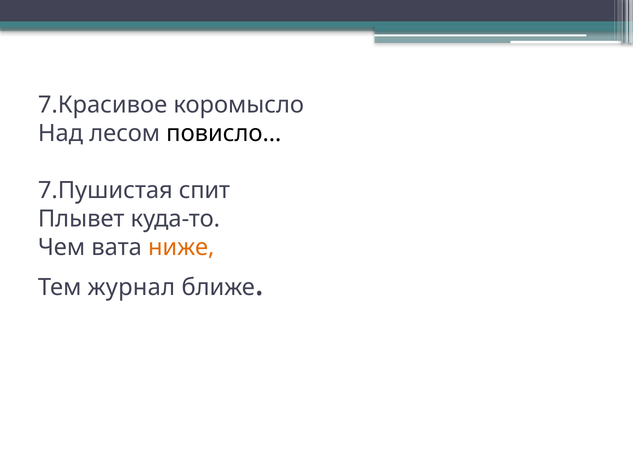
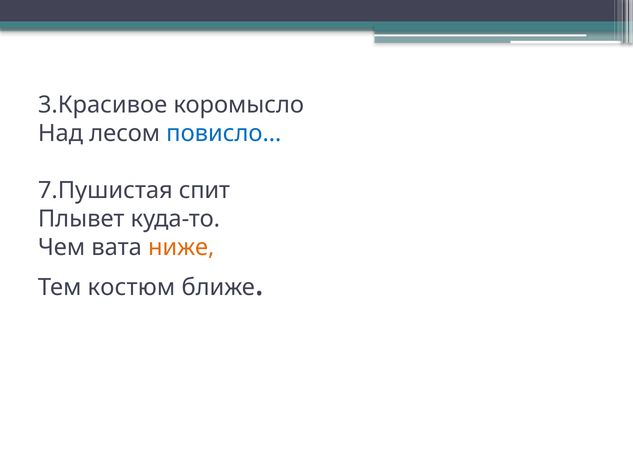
7.Красивое: 7.Красивое -> 3.Красивое
повисло… colour: black -> blue
журнал: журнал -> костюм
